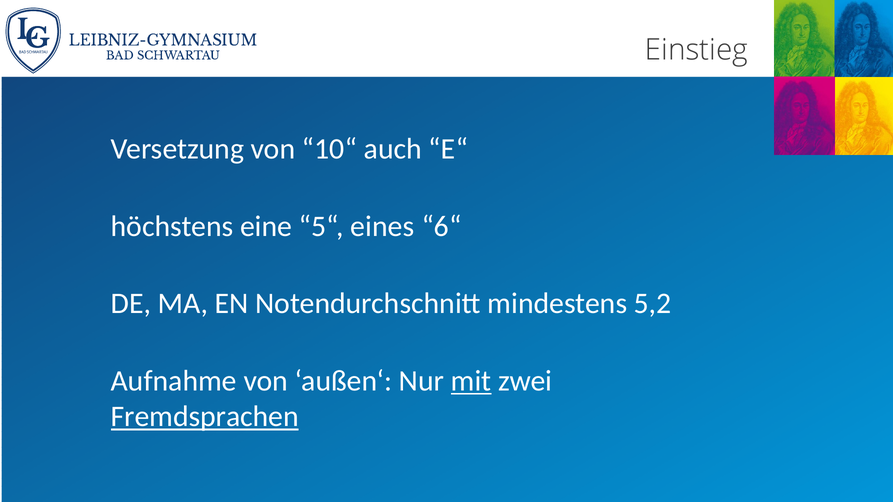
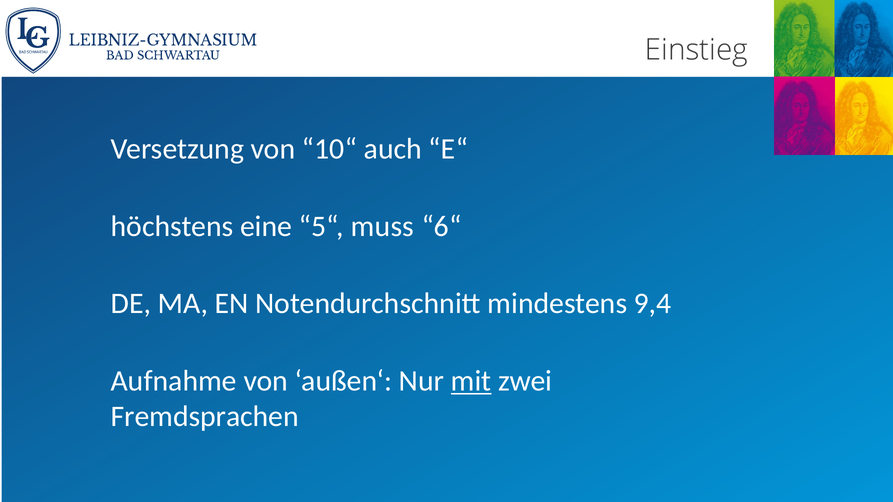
eines: eines -> muss
5,2: 5,2 -> 9,4
Fremdsprachen underline: present -> none
